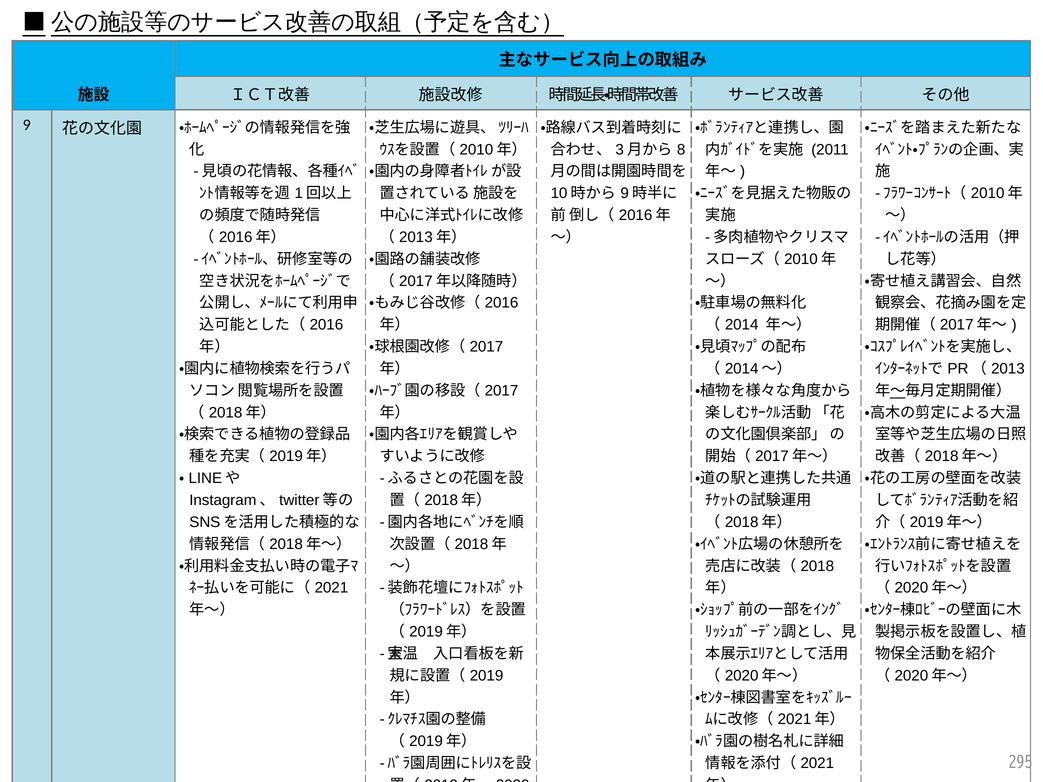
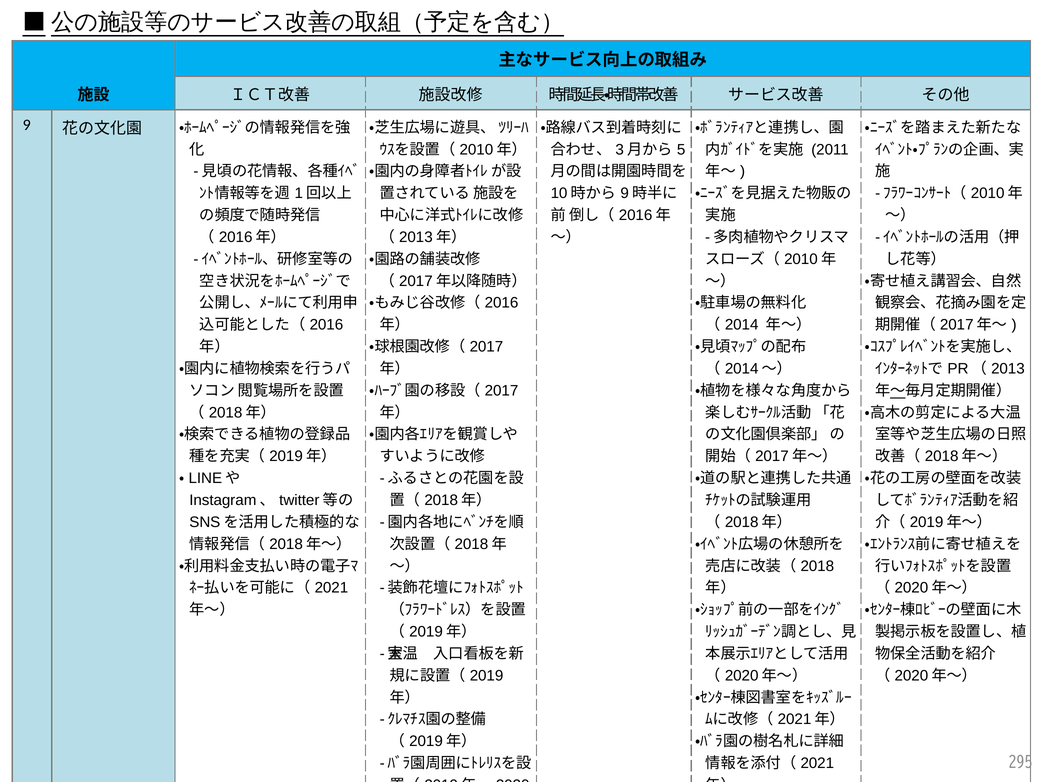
8: 8 -> 5
